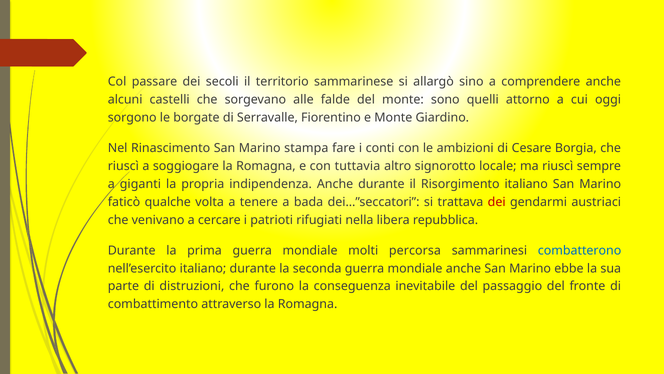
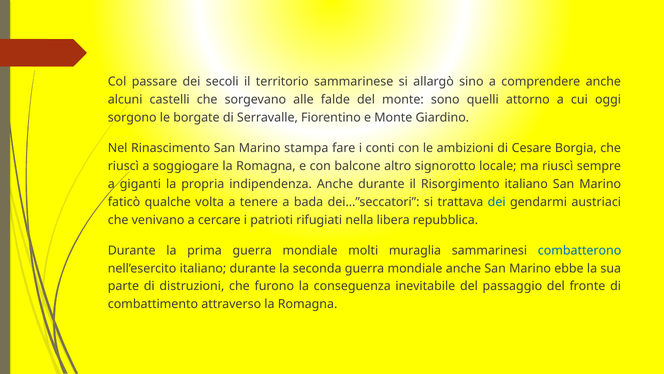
tuttavia: tuttavia -> balcone
dei at (497, 202) colour: red -> blue
percorsa: percorsa -> muraglia
